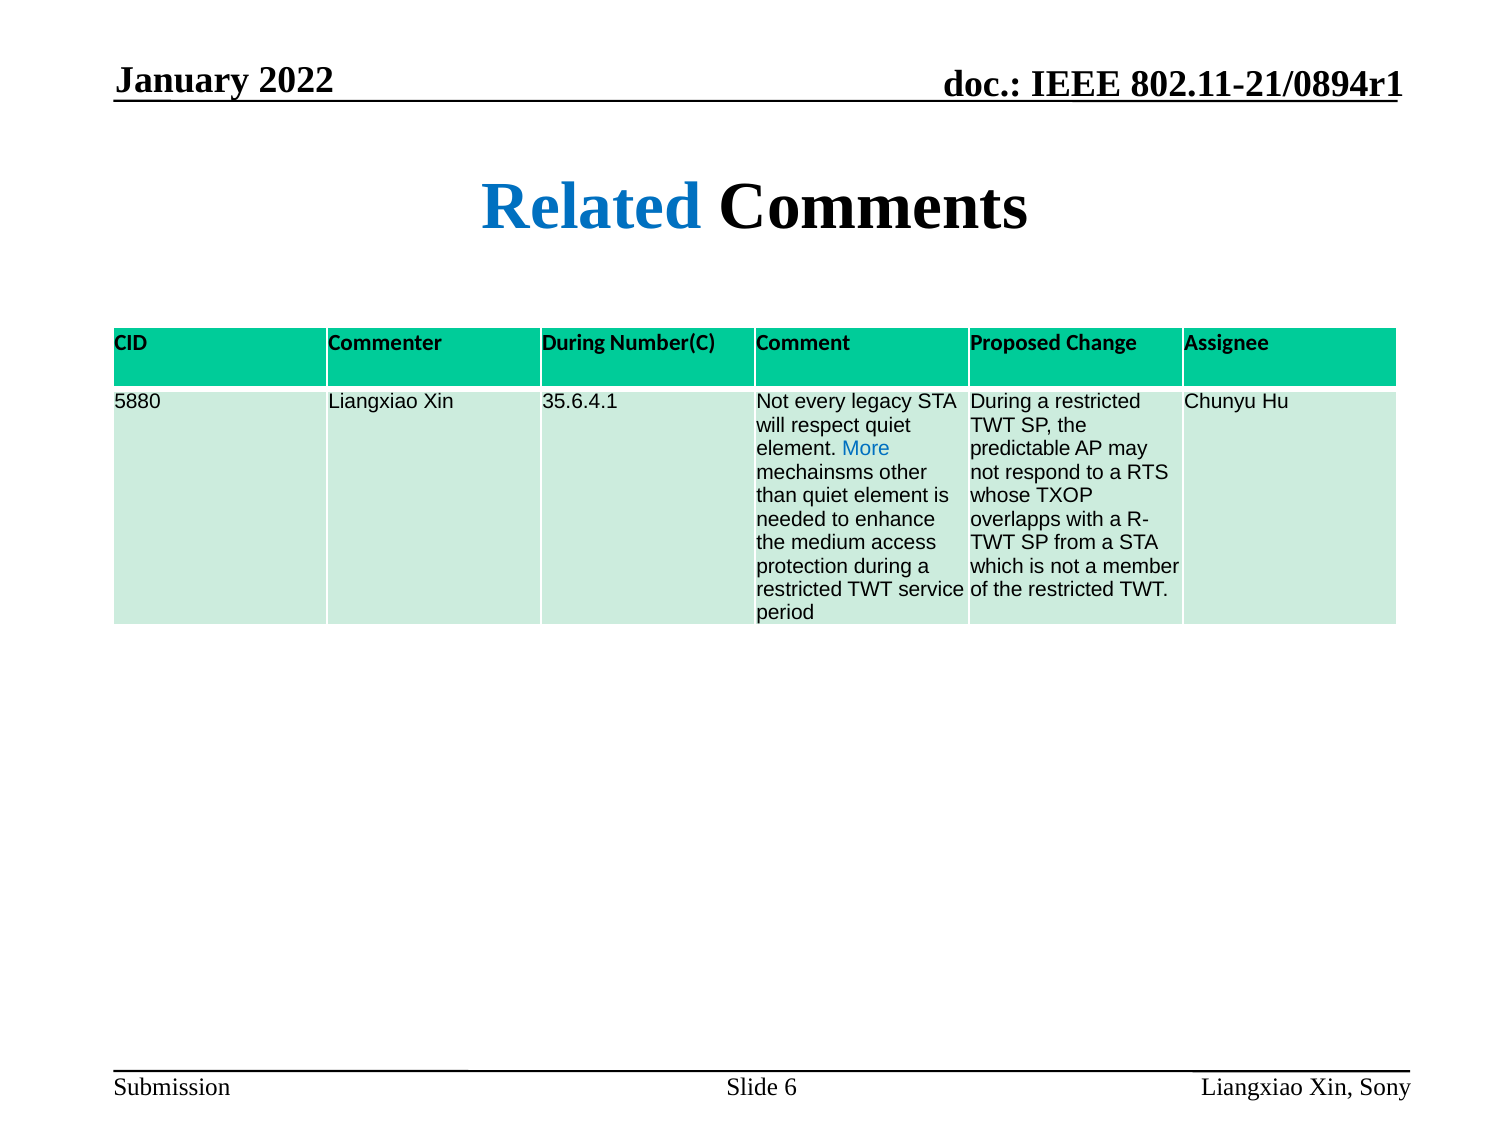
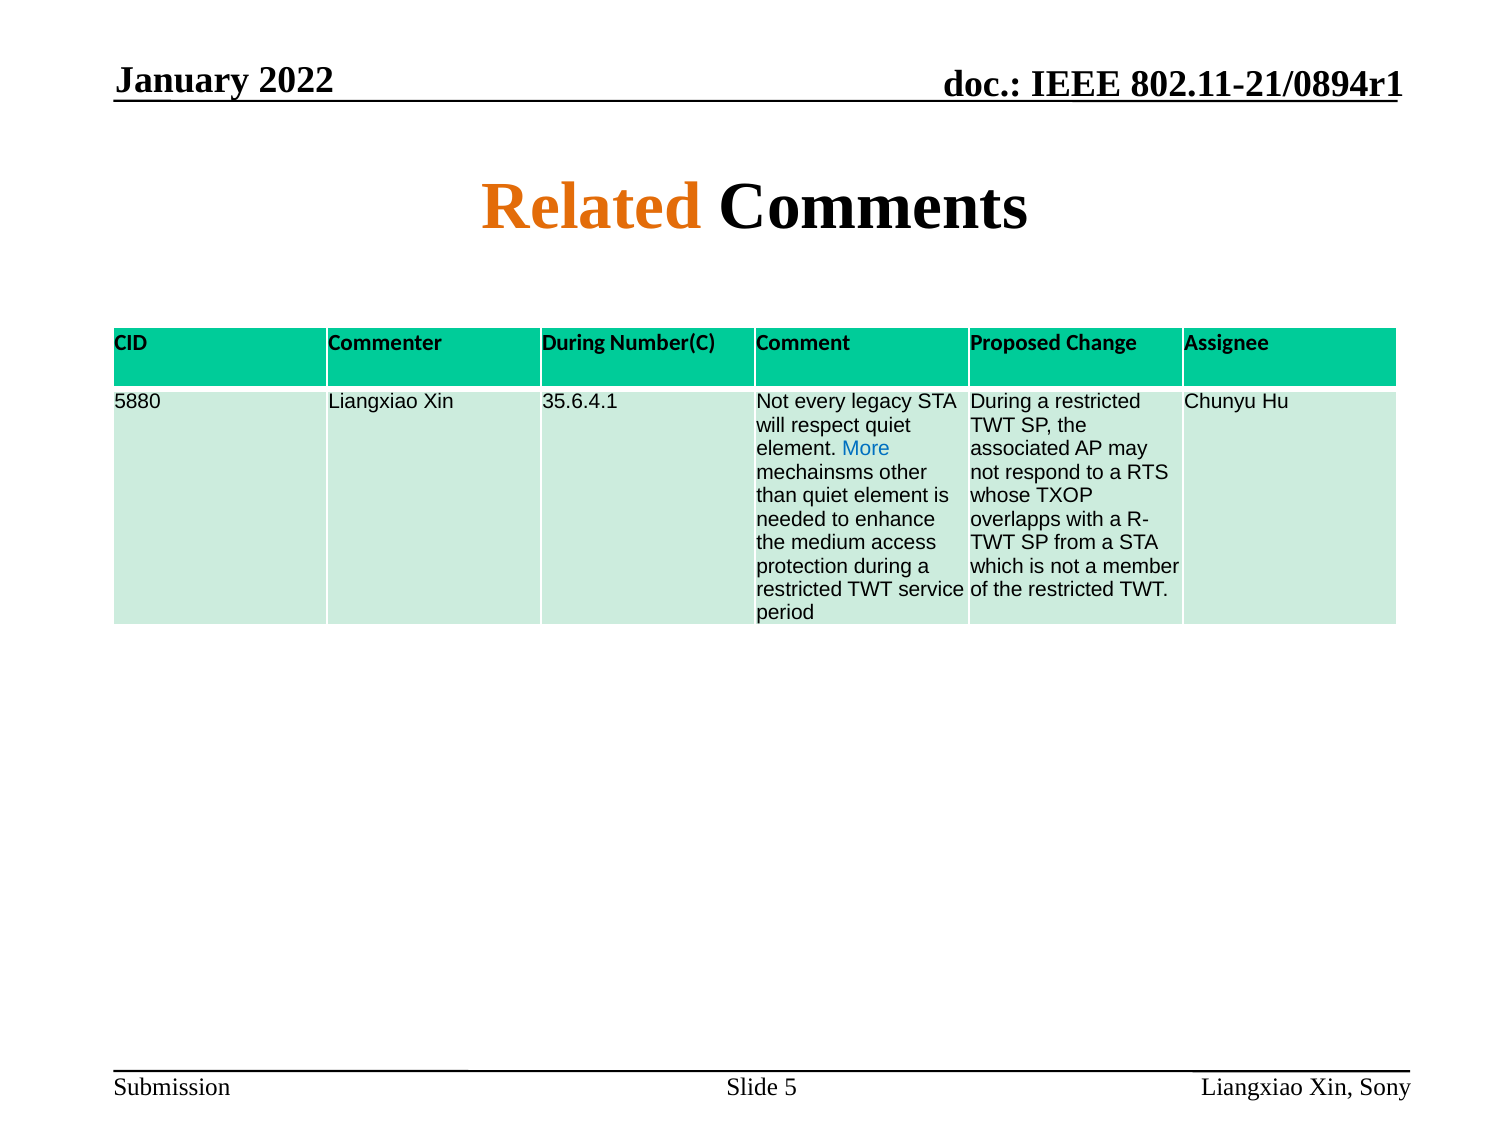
Related colour: blue -> orange
predictable: predictable -> associated
6: 6 -> 5
